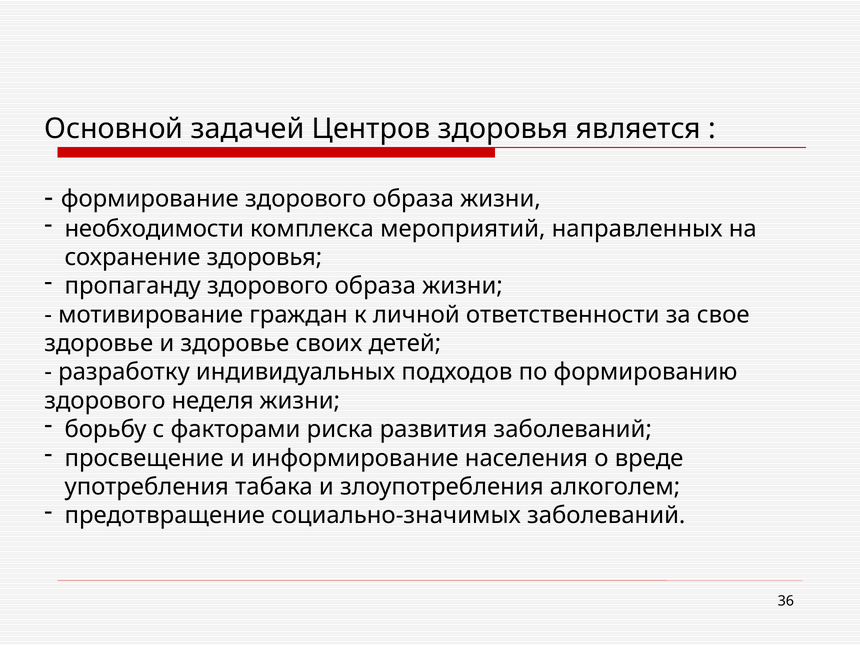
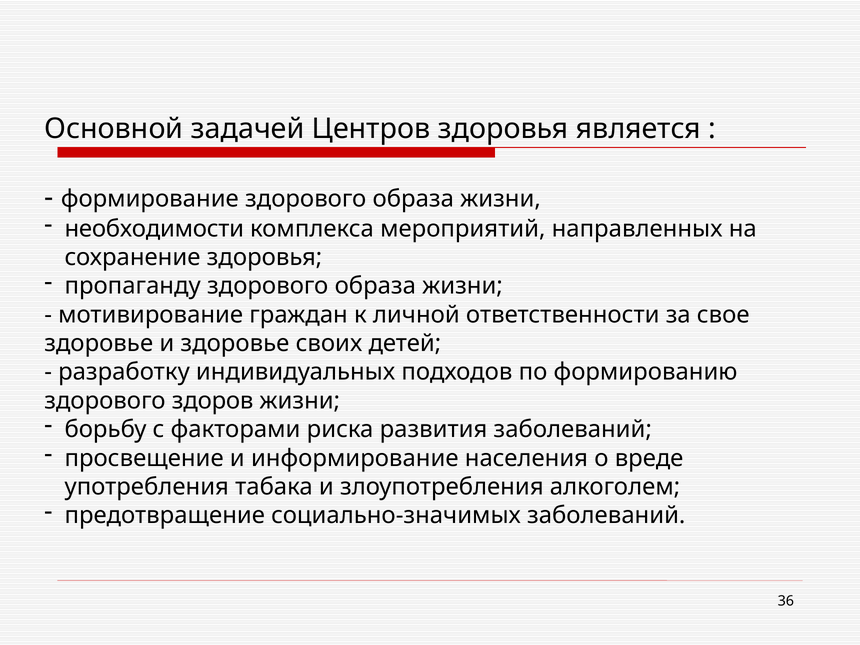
неделя: неделя -> здоров
